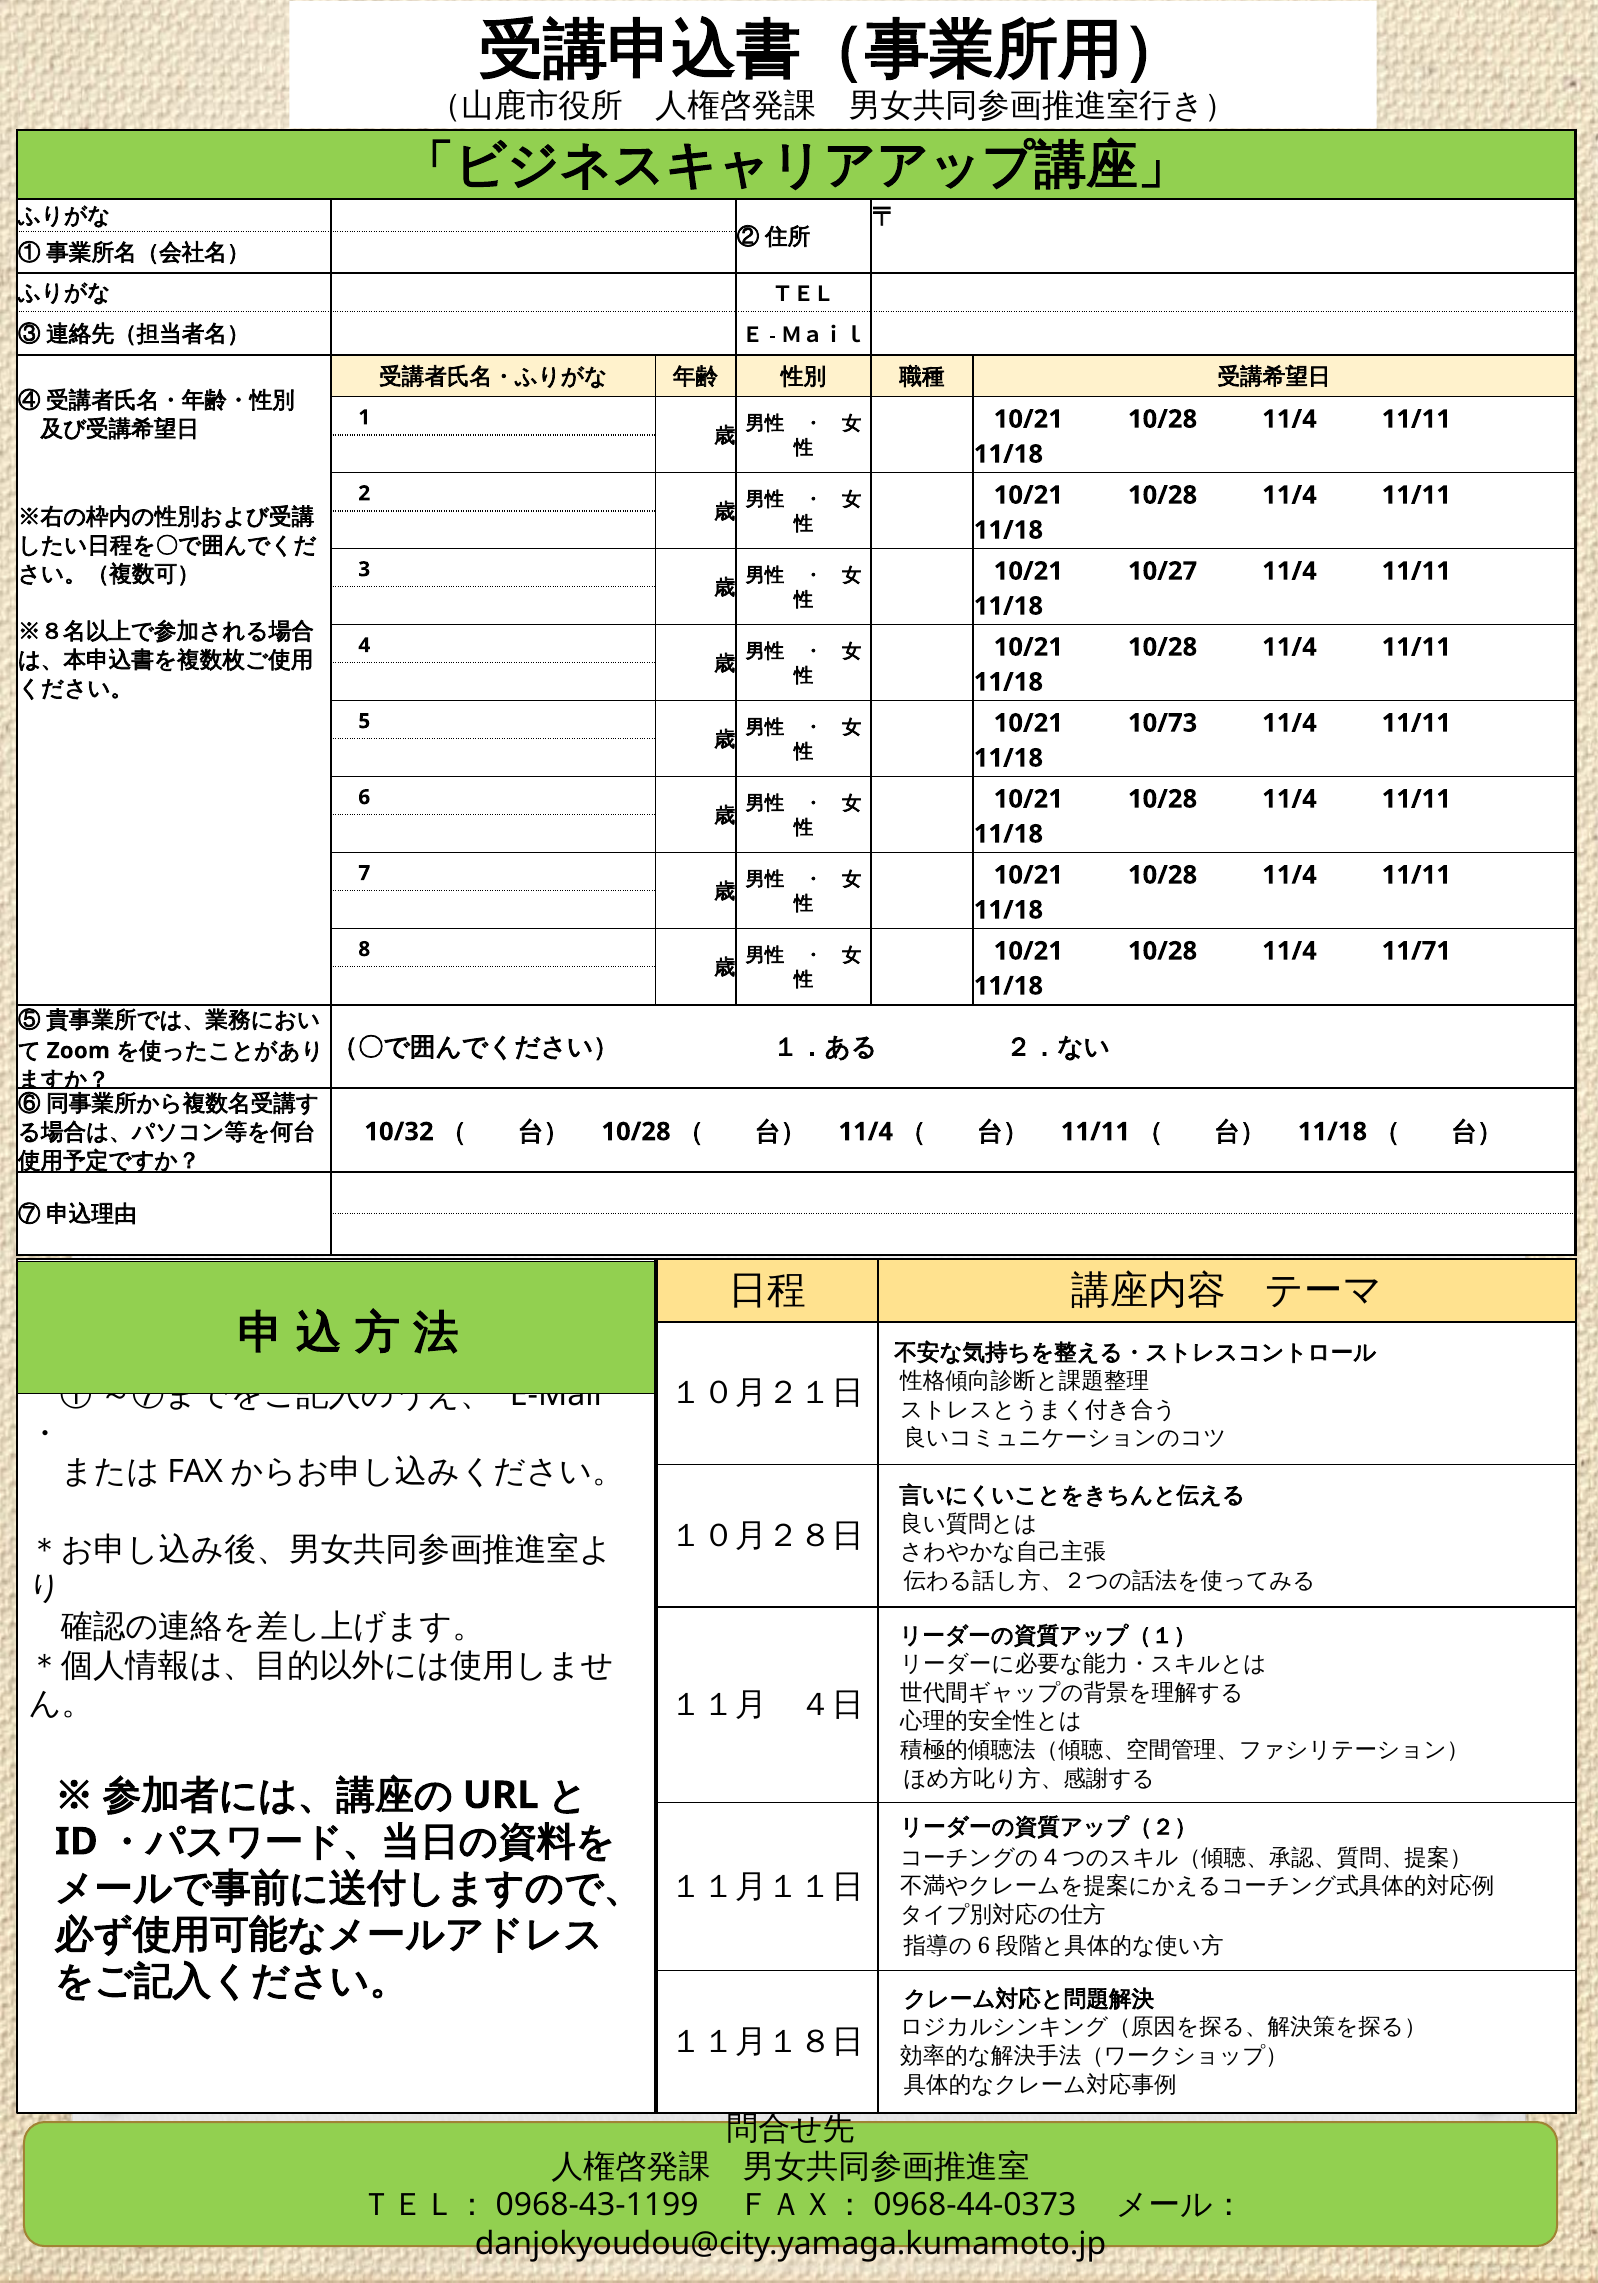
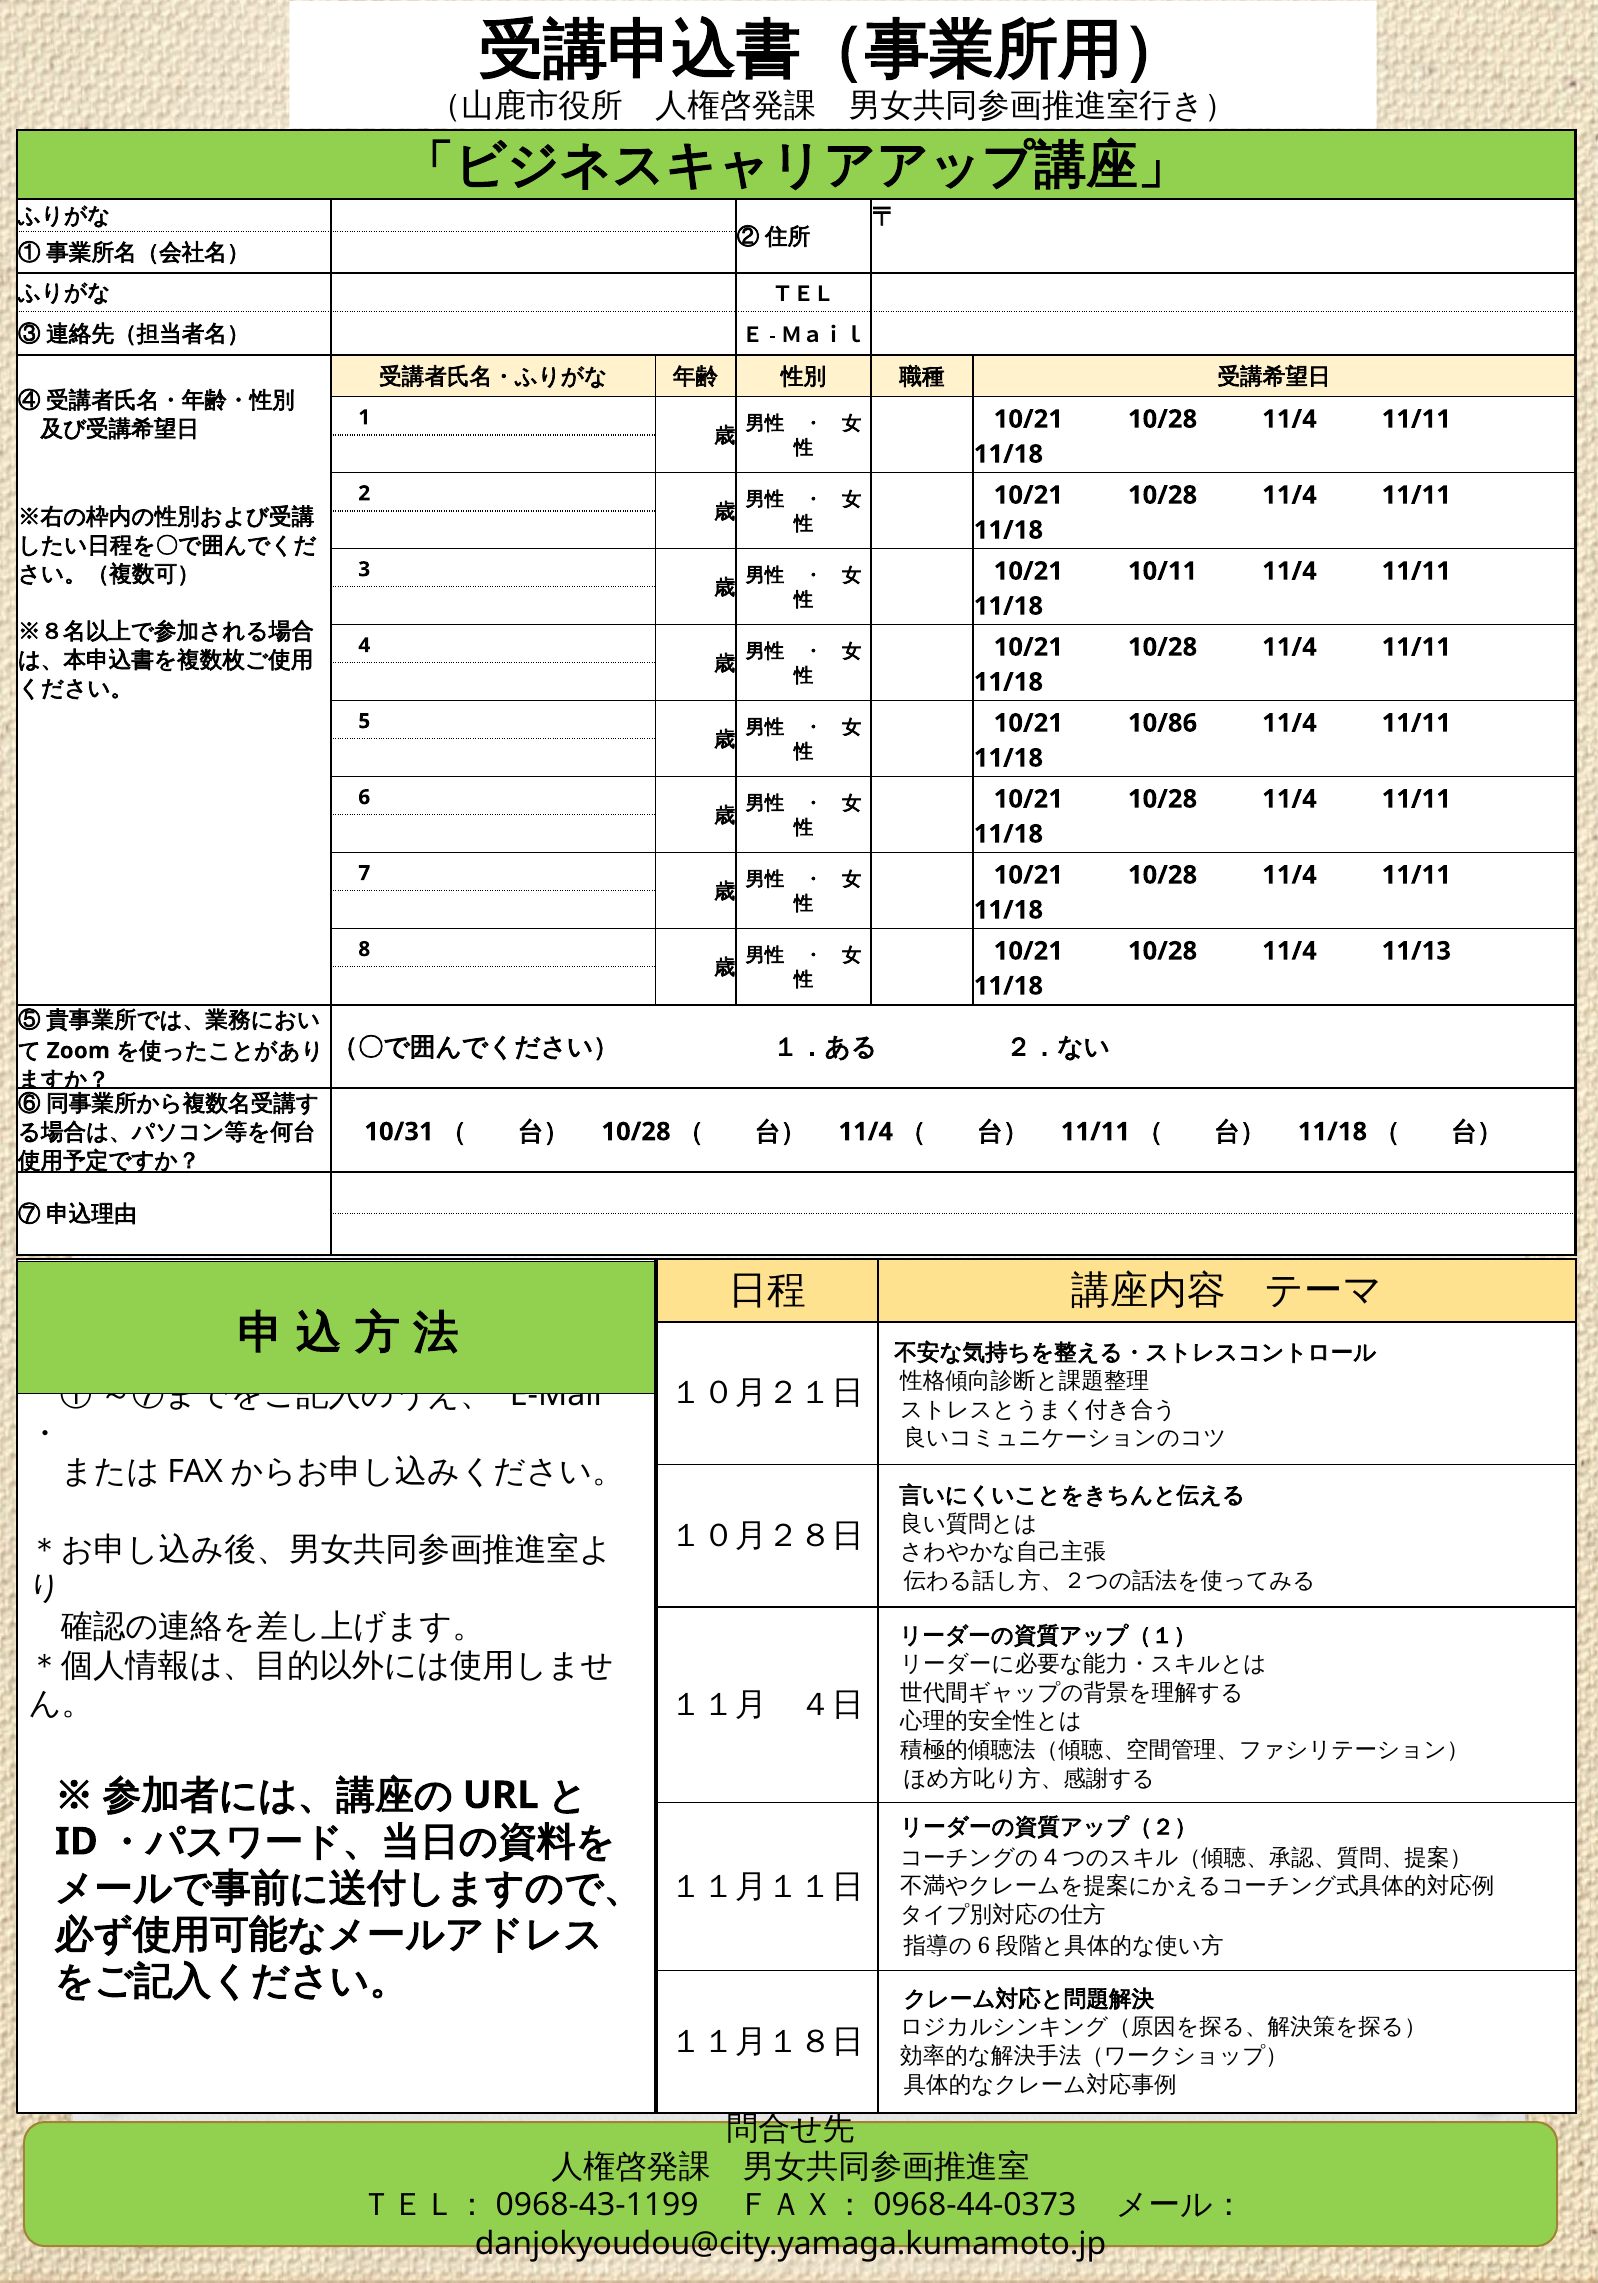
10/27: 10/27 -> 10/11
10/73: 10/73 -> 10/86
11/71: 11/71 -> 11/13
10/32: 10/32 -> 10/31
